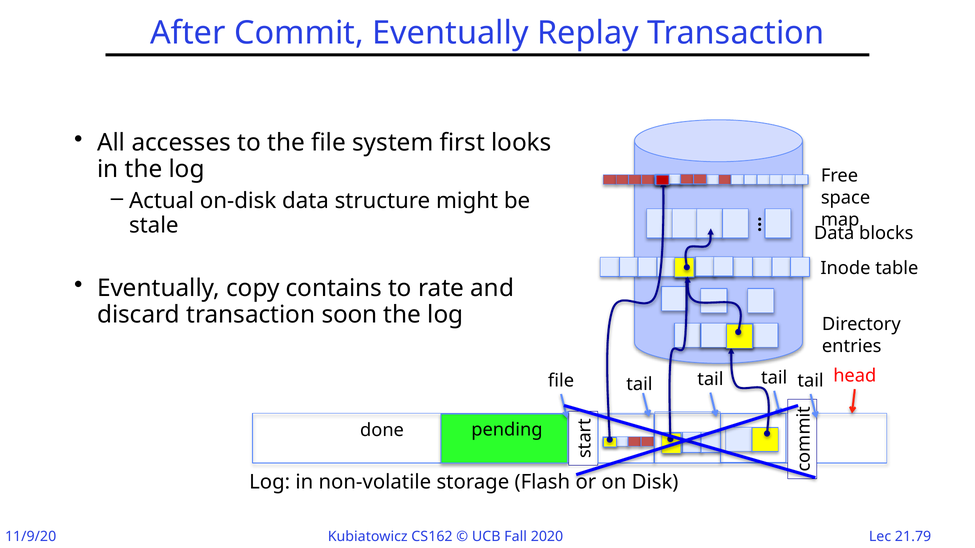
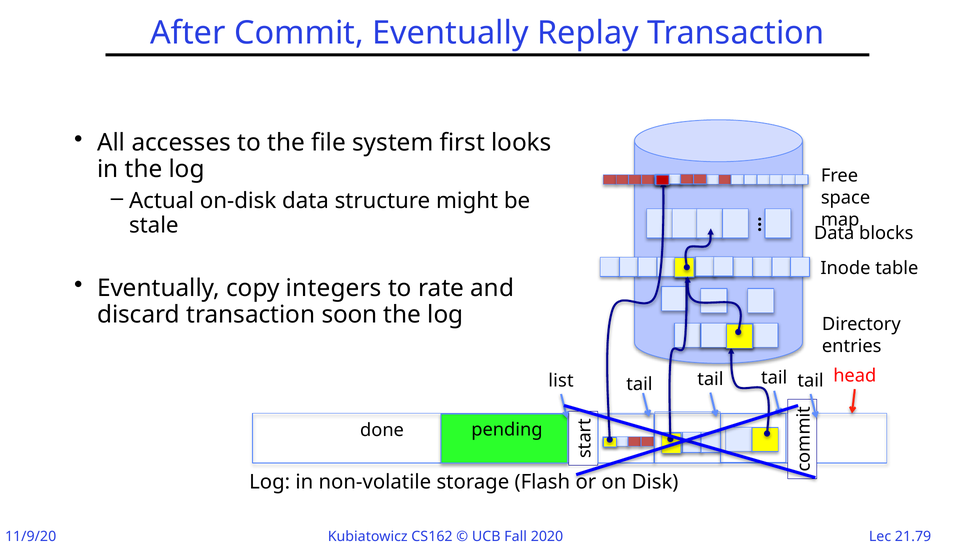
contains: contains -> integers
file at (561, 381): file -> list
